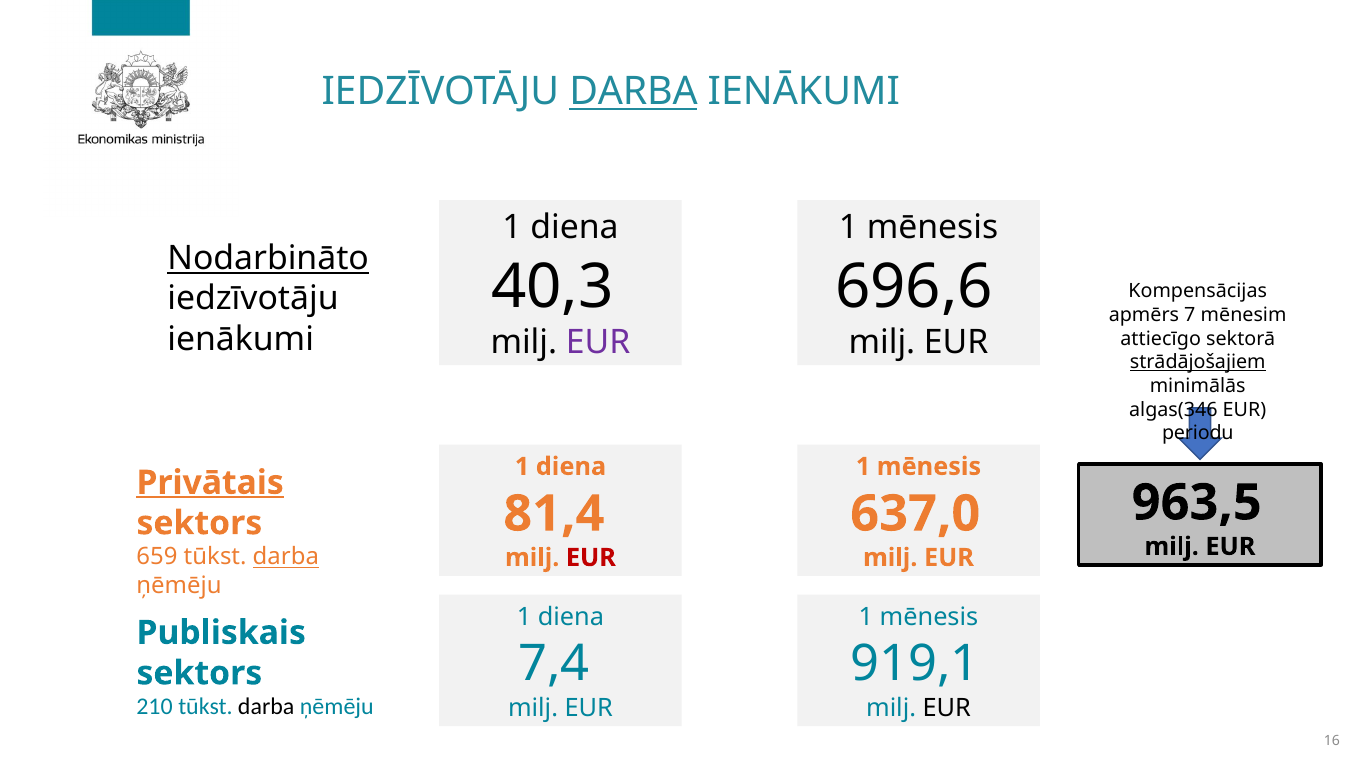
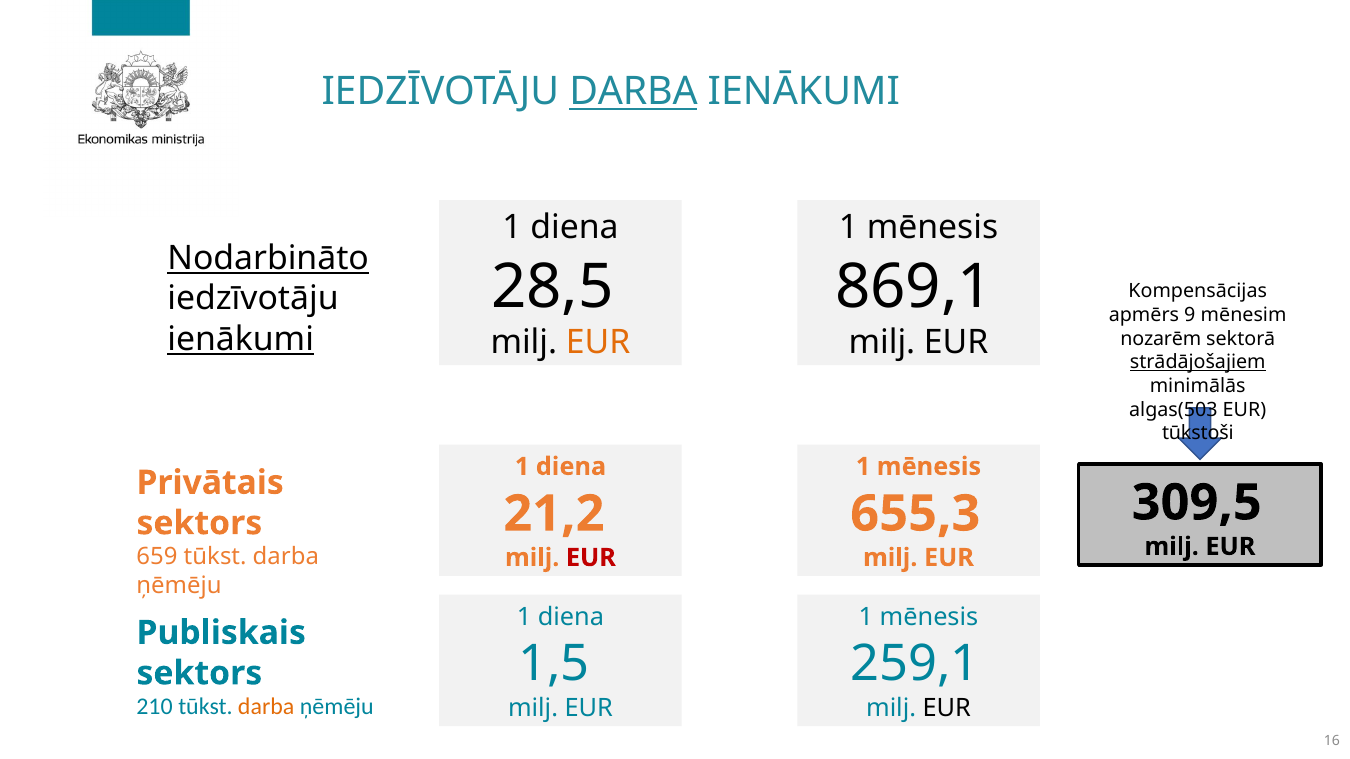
40,3: 40,3 -> 28,5
696,6: 696,6 -> 869,1
7: 7 -> 9
ienākumi at (241, 339) underline: none -> present
EUR at (598, 342) colour: purple -> orange
attiecīgo: attiecīgo -> nozarēm
algas(346: algas(346 -> algas(503
periodu: periodu -> tūkstoši
Privātais underline: present -> none
963,5: 963,5 -> 309,5
81,4: 81,4 -> 21,2
637,0: 637,0 -> 655,3
darba at (286, 557) underline: present -> none
7,4: 7,4 -> 1,5
919,1: 919,1 -> 259,1
darba at (266, 707) colour: black -> orange
